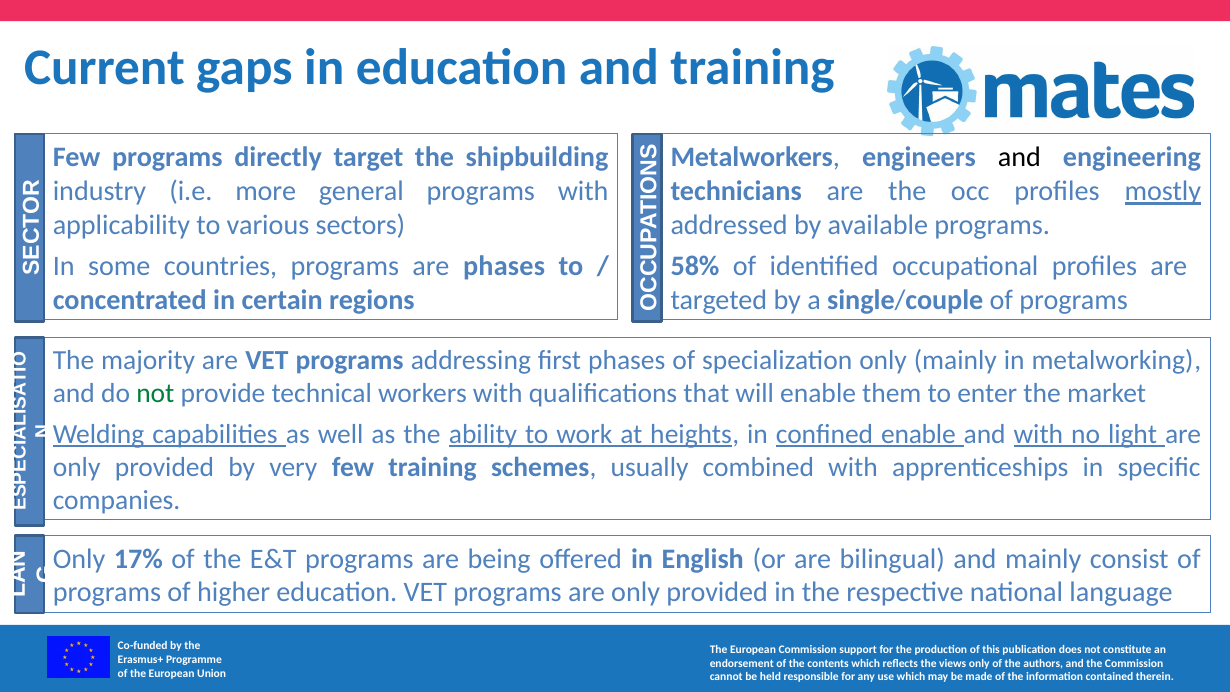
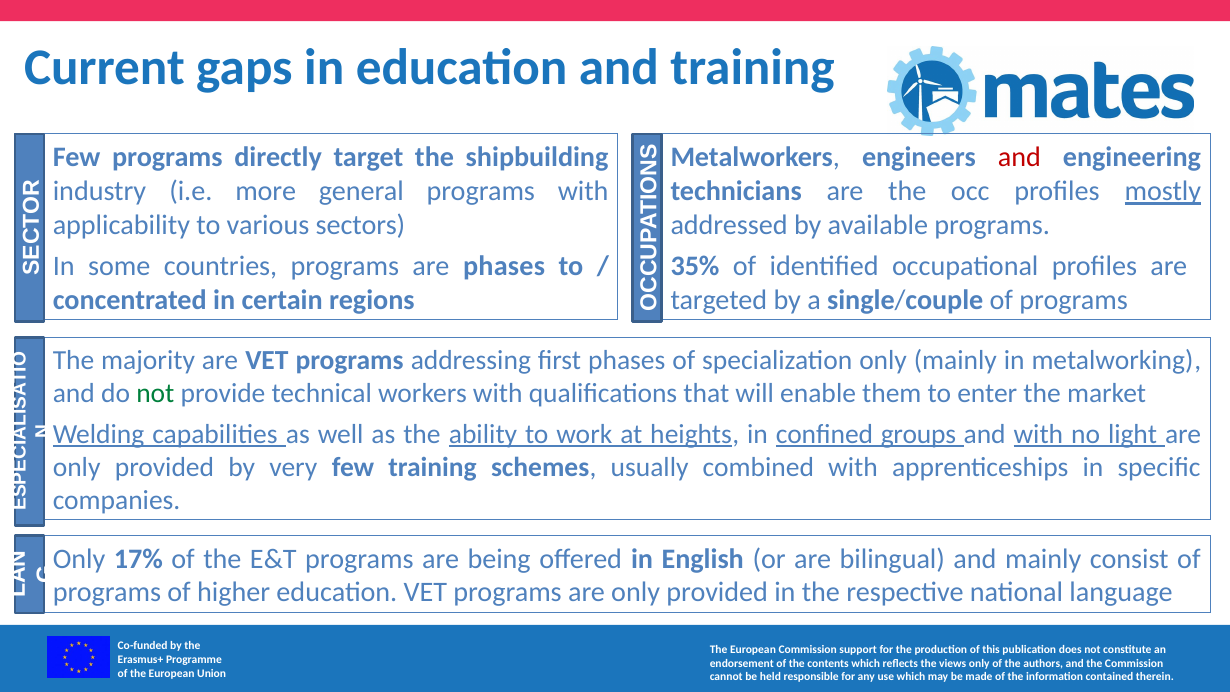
and at (1019, 157) colour: black -> red
58%: 58% -> 35%
confined enable: enable -> groups
